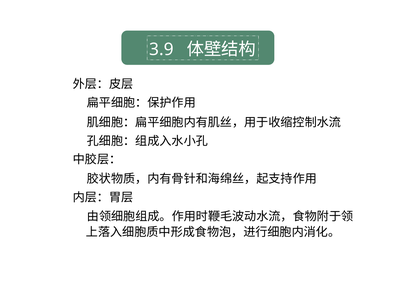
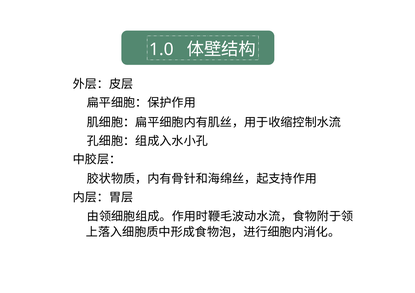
3.9: 3.9 -> 1.0
